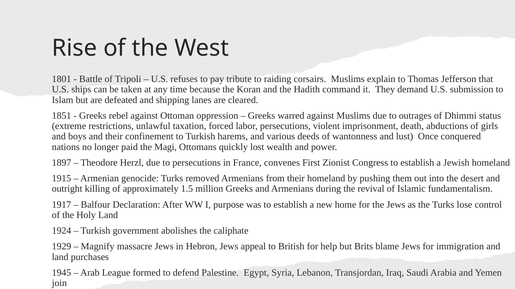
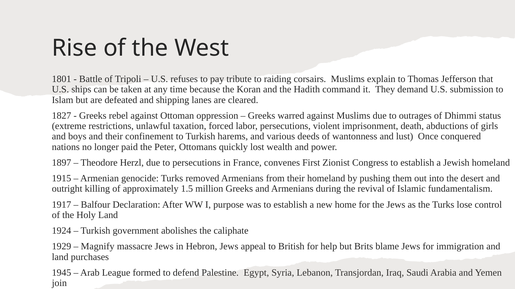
1851: 1851 -> 1827
Magi: Magi -> Peter
